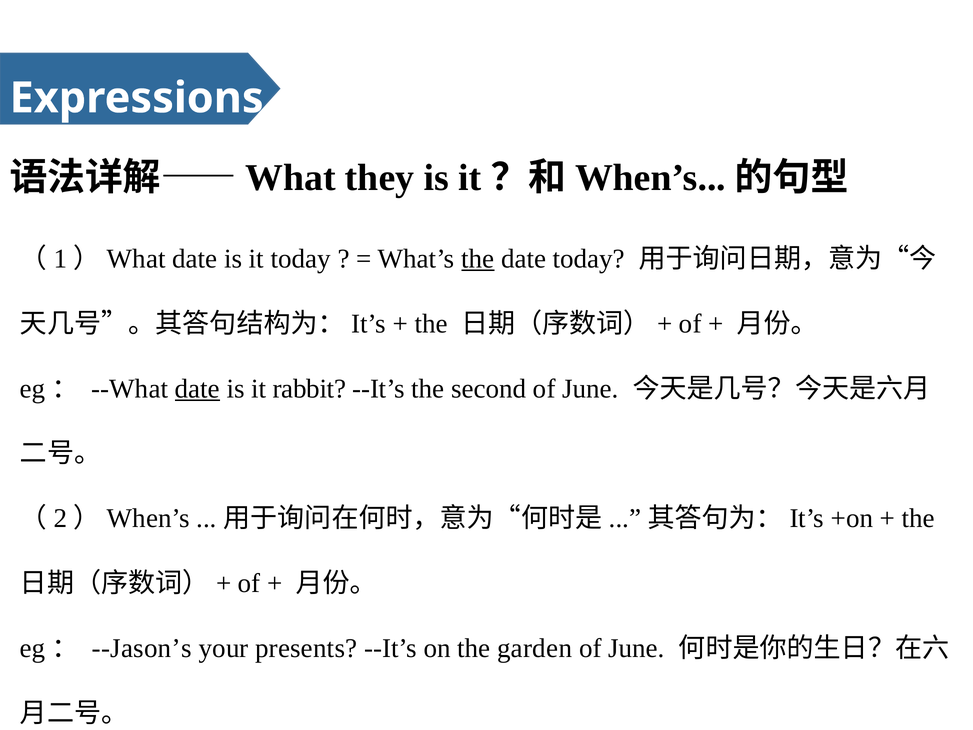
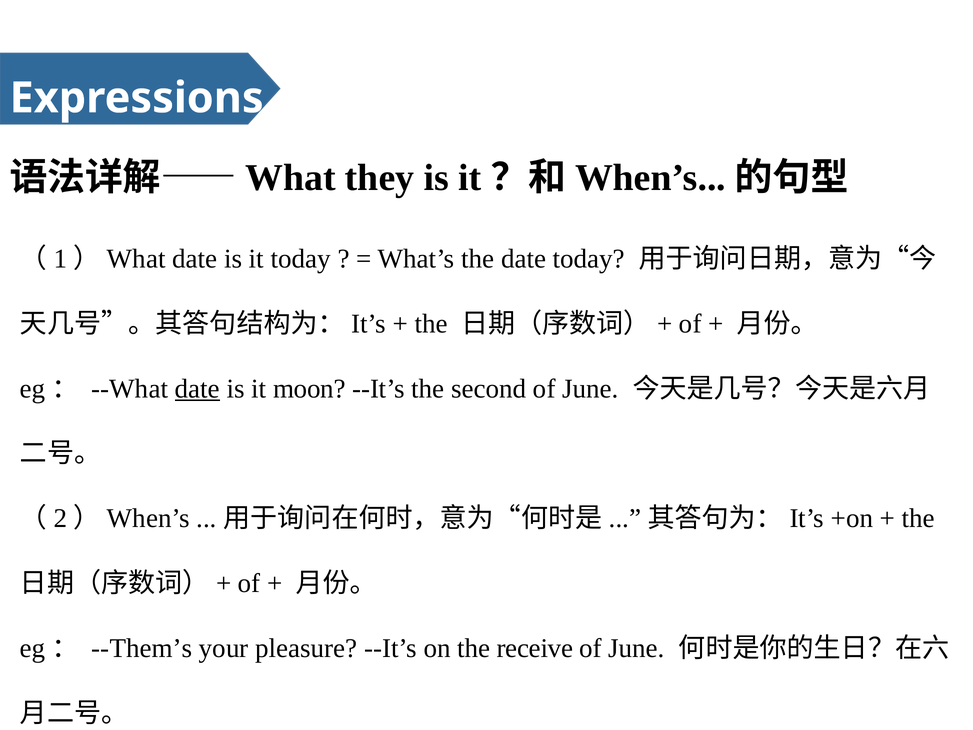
the at (478, 259) underline: present -> none
rabbit: rabbit -> moon
--Jason’s: --Jason’s -> --Them’s
presents: presents -> pleasure
garden: garden -> receive
